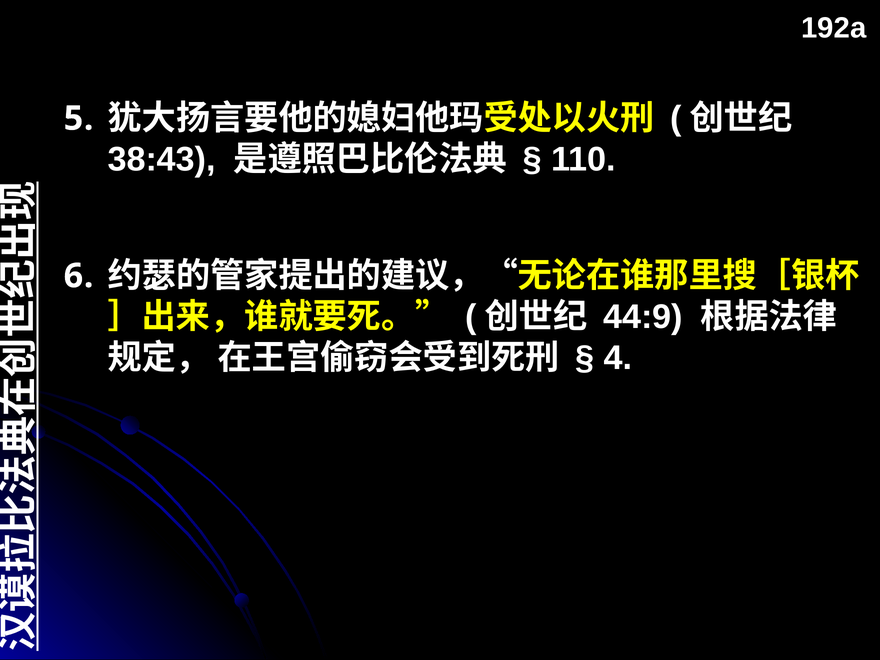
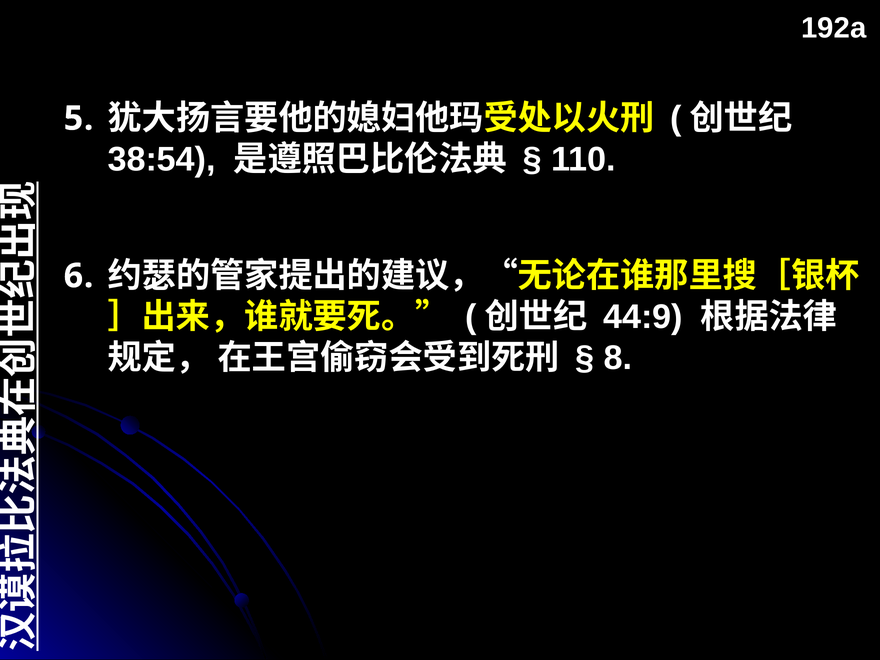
38:43: 38:43 -> 38:54
4: 4 -> 8
